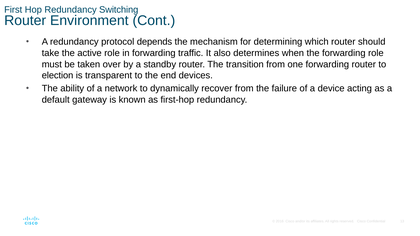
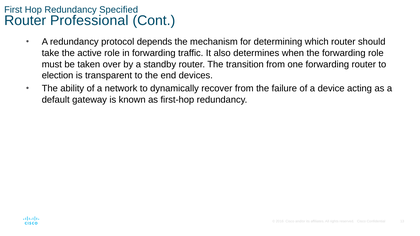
Switching: Switching -> Specified
Environment: Environment -> Professional
